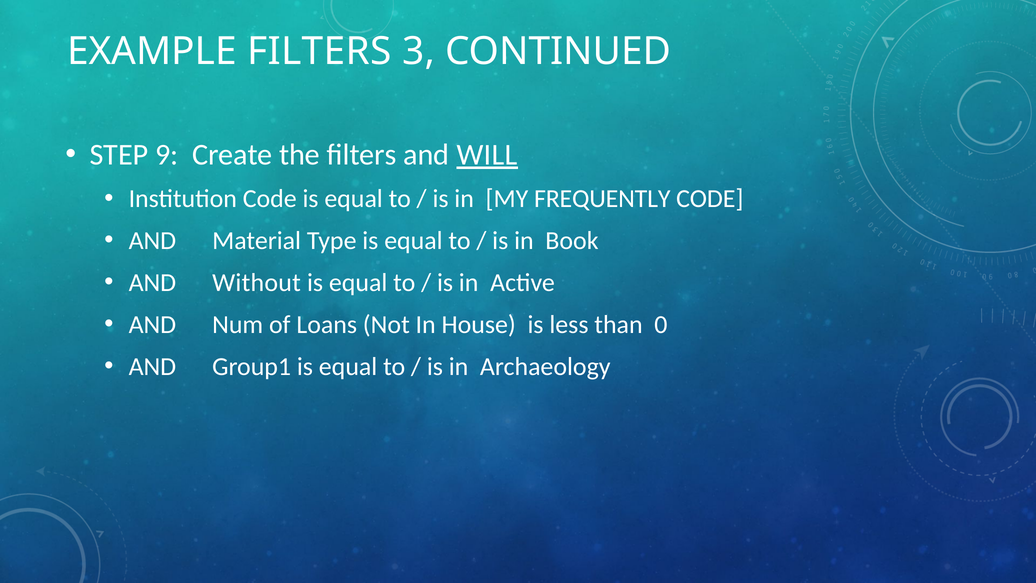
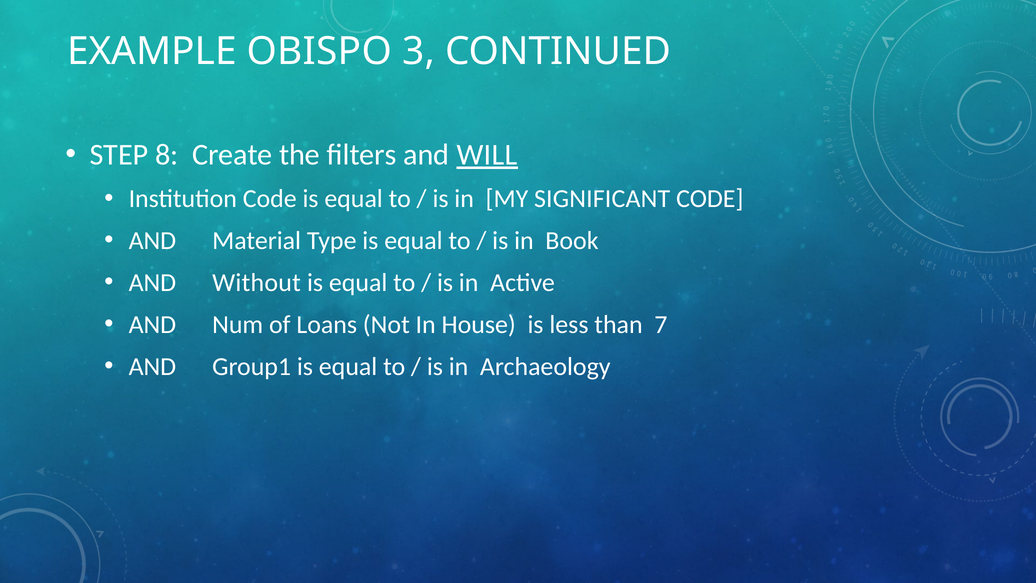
EXAMPLE FILTERS: FILTERS -> OBISPO
9: 9 -> 8
FREQUENTLY: FREQUENTLY -> SIGNIFICANT
0: 0 -> 7
